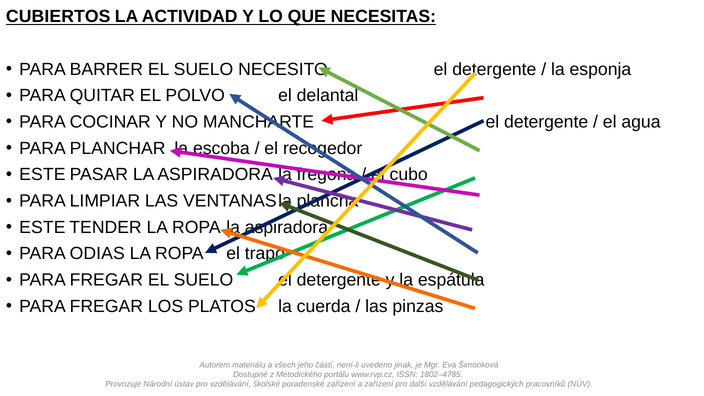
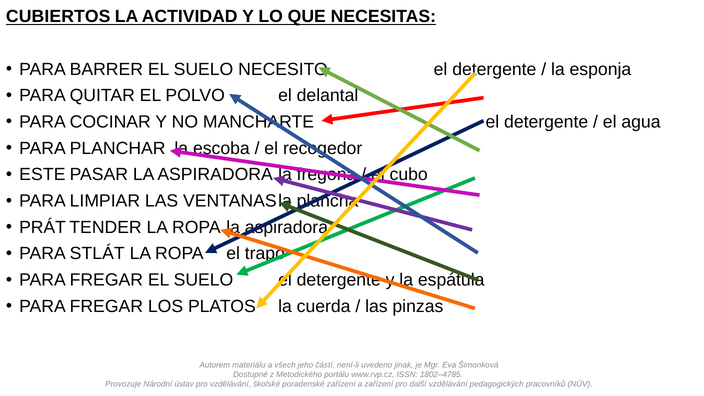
ESTE at (42, 227): ESTE -> PRÁT
ODIAS: ODIAS -> STLÁT
